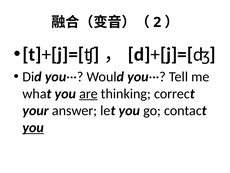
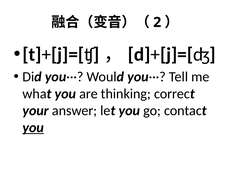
are underline: present -> none
